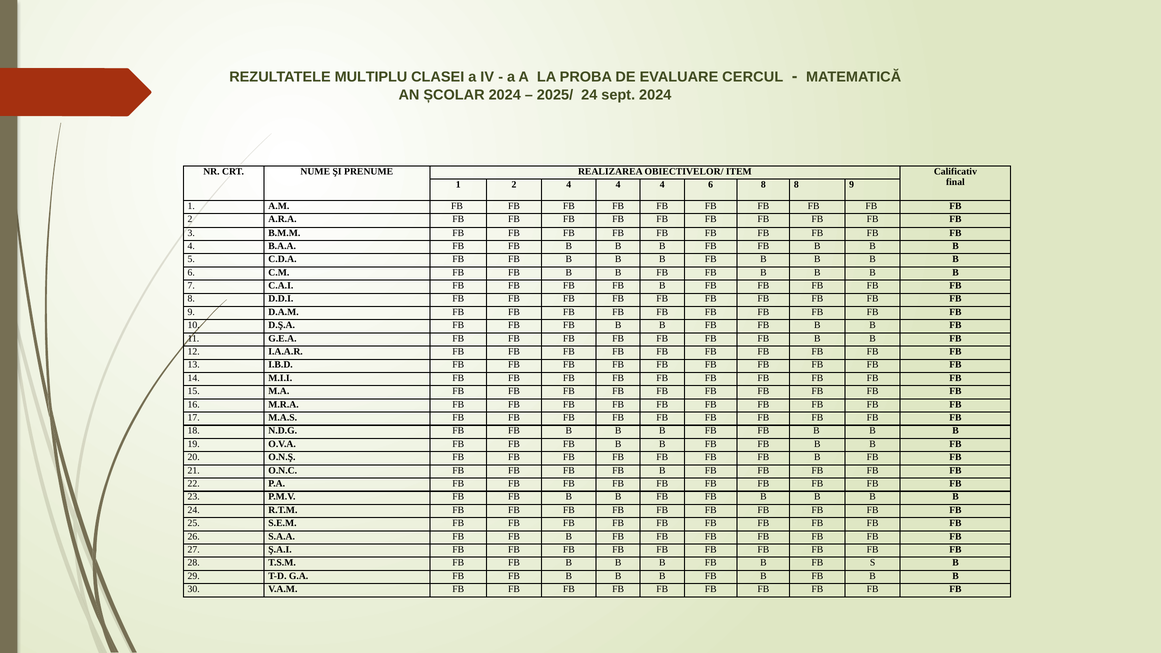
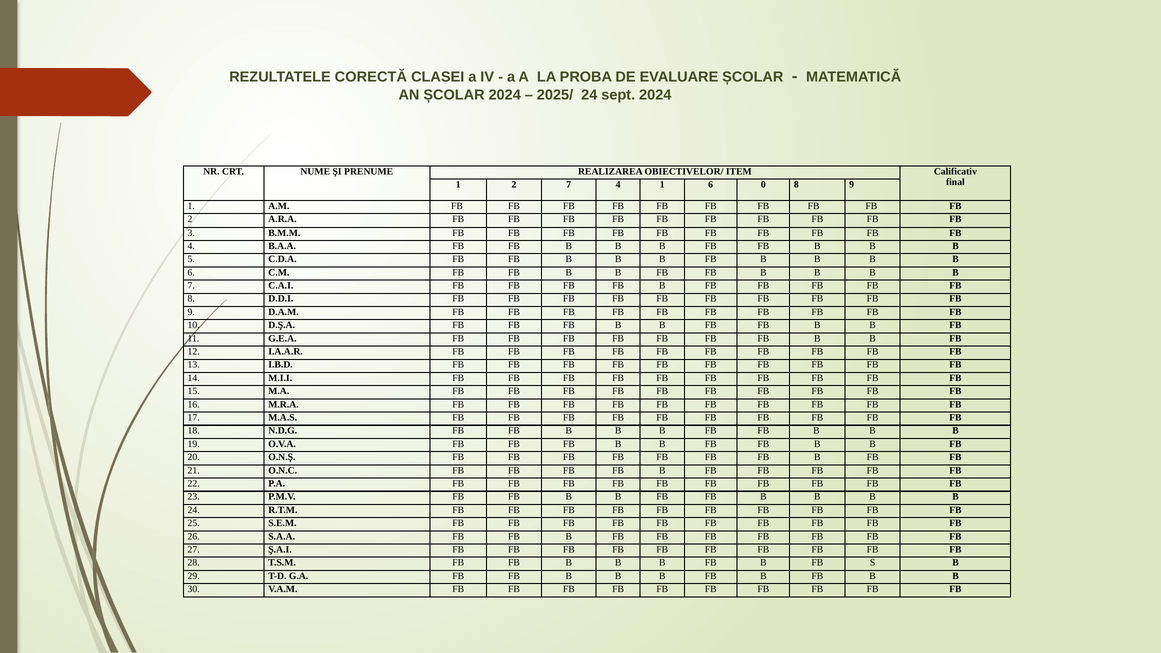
MULTIPLU: MULTIPLU -> CORECTĂ
EVALUARE CERCUL: CERCUL -> ȘCOLAR
2 4: 4 -> 7
4 at (662, 185): 4 -> 1
6 8: 8 -> 0
